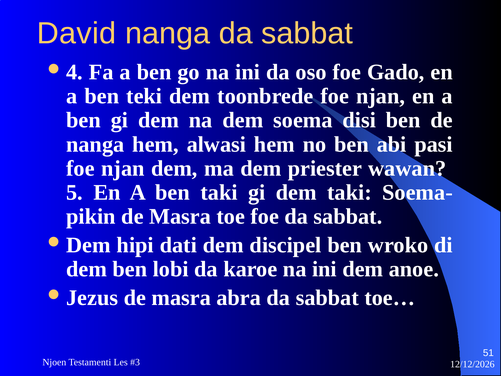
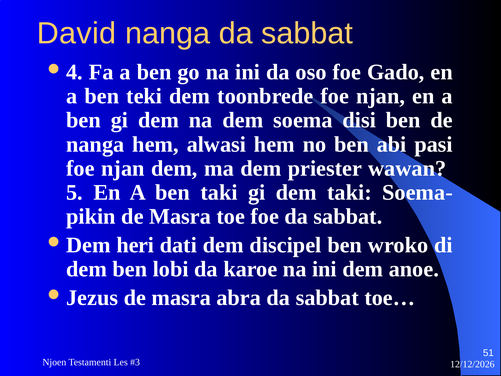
hipi: hipi -> heri
